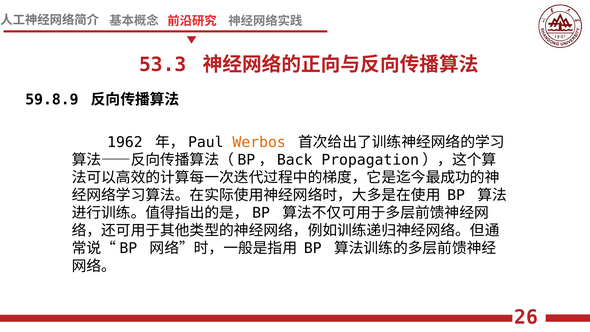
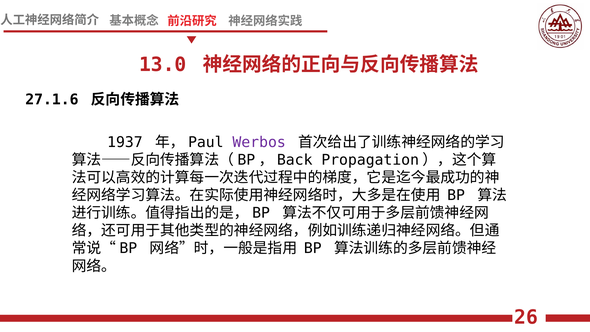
53.3: 53.3 -> 13.0
59.8.9: 59.8.9 -> 27.1.6
1962: 1962 -> 1937
Werbos colour: orange -> purple
